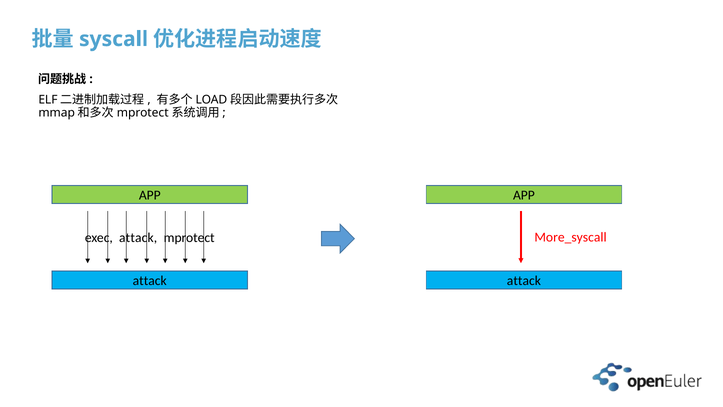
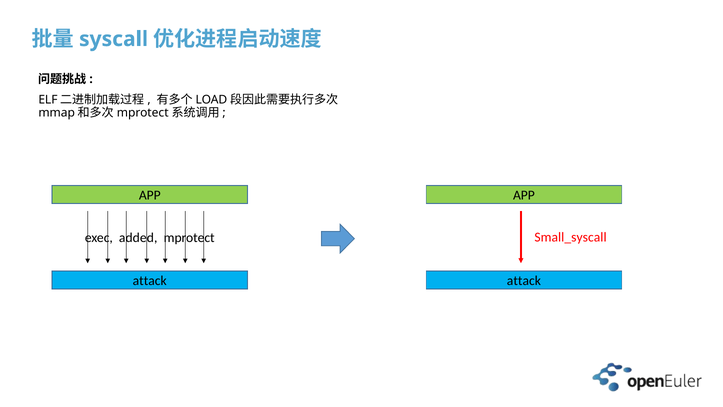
More_syscall: More_syscall -> Small_syscall
exec attack: attack -> added
